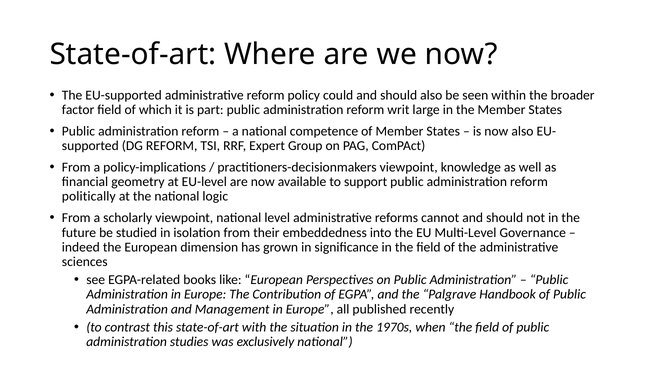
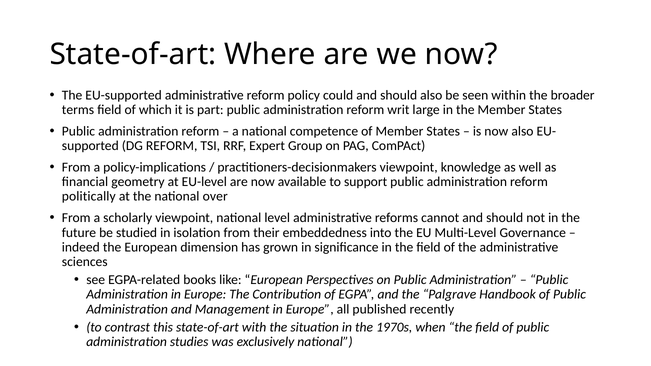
factor: factor -> terms
logic: logic -> over
